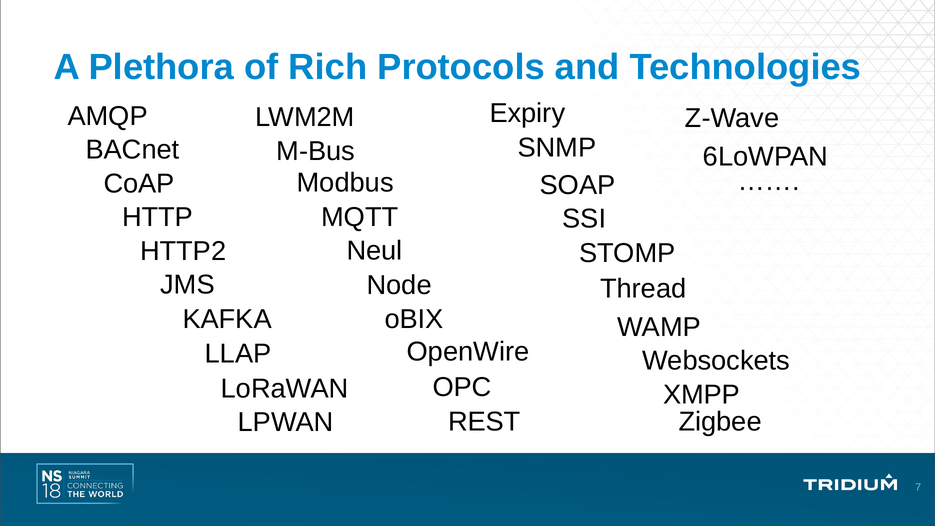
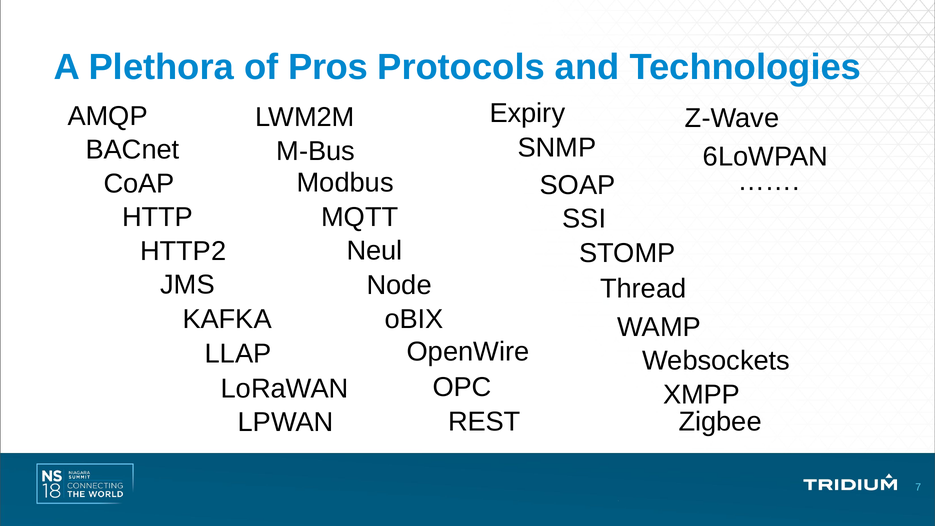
Rich: Rich -> Pros
